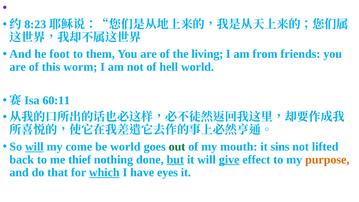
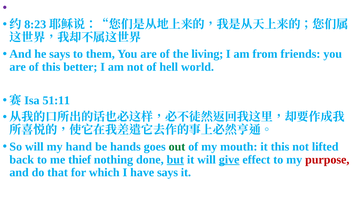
he foot: foot -> says
worm: worm -> better
60:11: 60:11 -> 51:11
will at (34, 147) underline: present -> none
come: come -> hand
be world: world -> hands
it sins: sins -> this
purpose colour: orange -> red
which underline: present -> none
have eyes: eyes -> says
